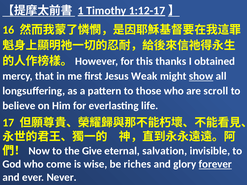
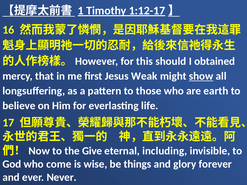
thanks: thanks -> should
scroll: scroll -> earth
salvation: salvation -> including
riches: riches -> things
forever underline: present -> none
